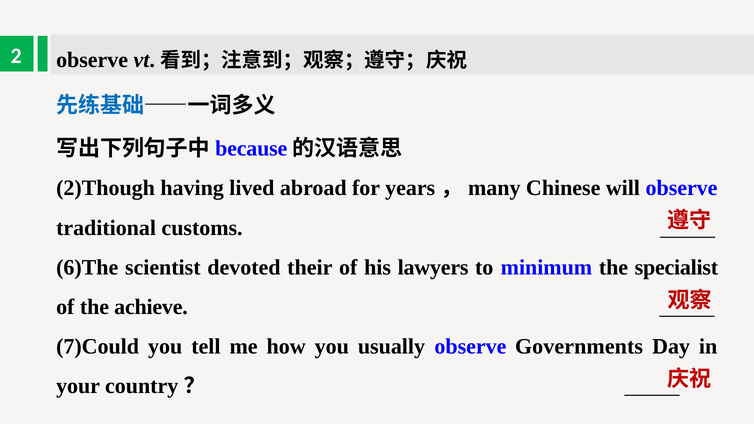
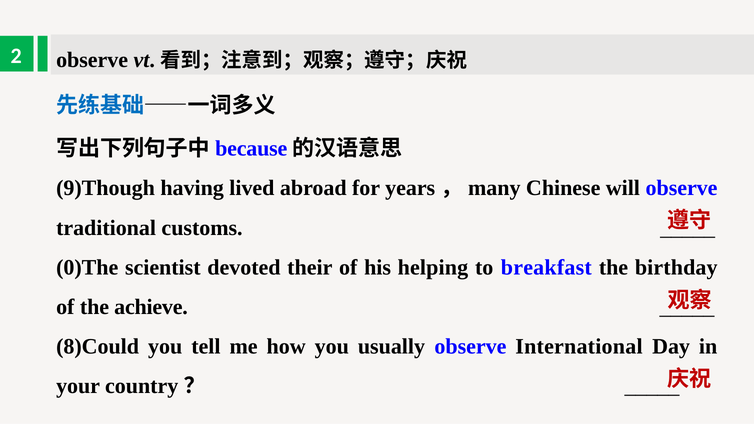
2)Though: 2)Though -> 9)Though
6)The: 6)The -> 0)The
lawyers: lawyers -> helping
minimum: minimum -> breakfast
specialist: specialist -> birthday
7)Could: 7)Could -> 8)Could
Governments: Governments -> International
